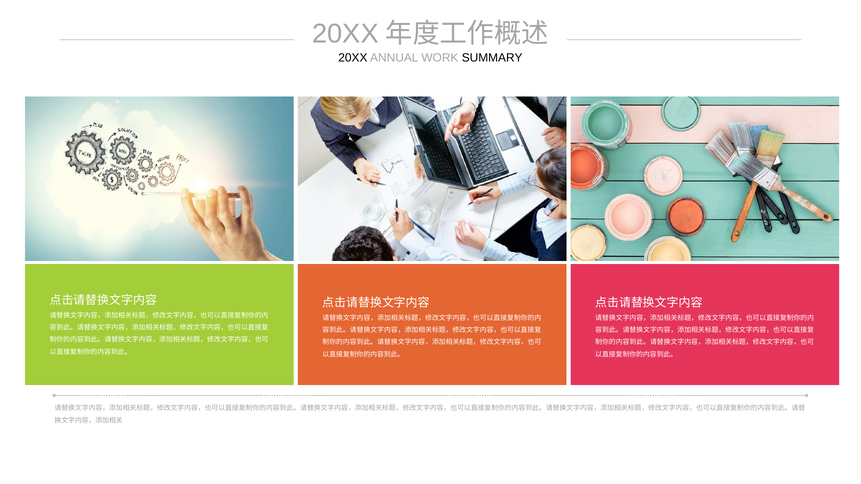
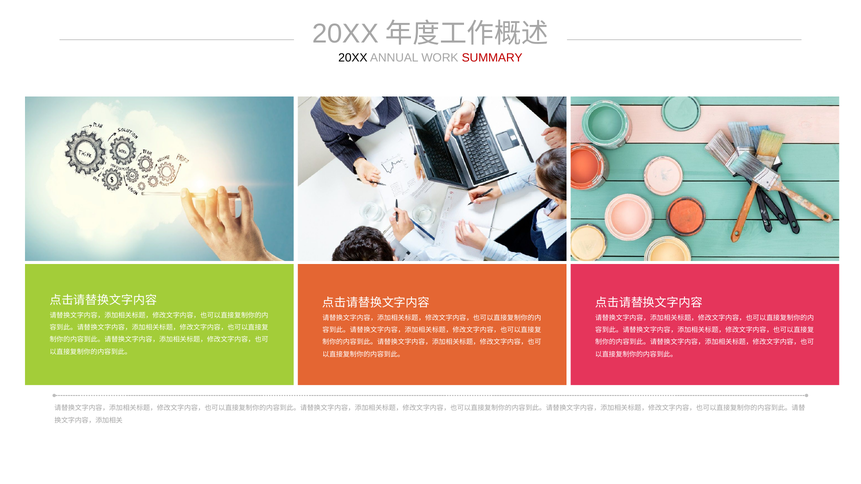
SUMMARY colour: black -> red
